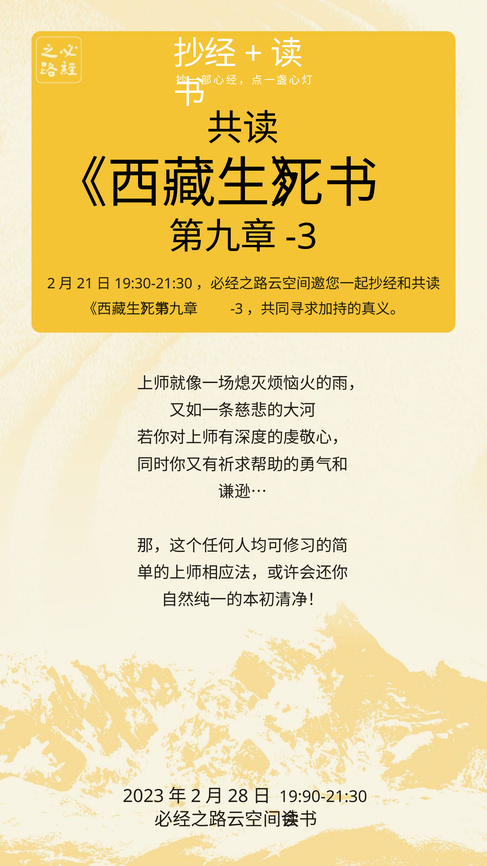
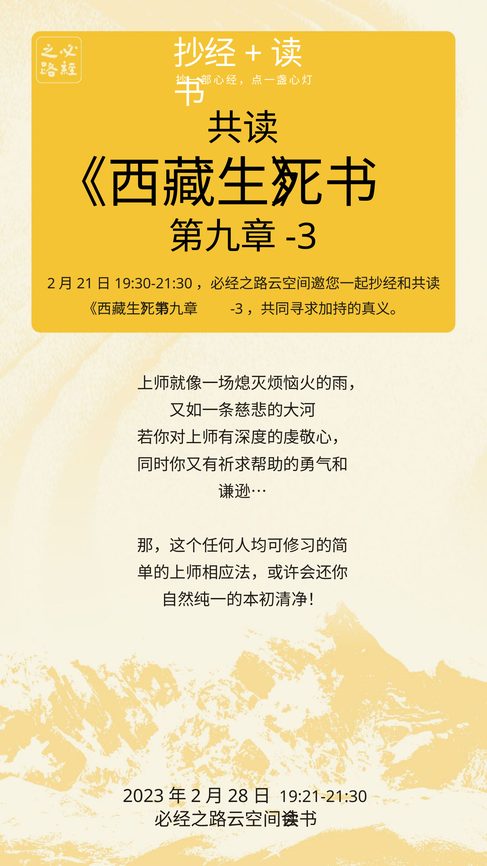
19:90-21:30: 19:90-21:30 -> 19:21-21:30
